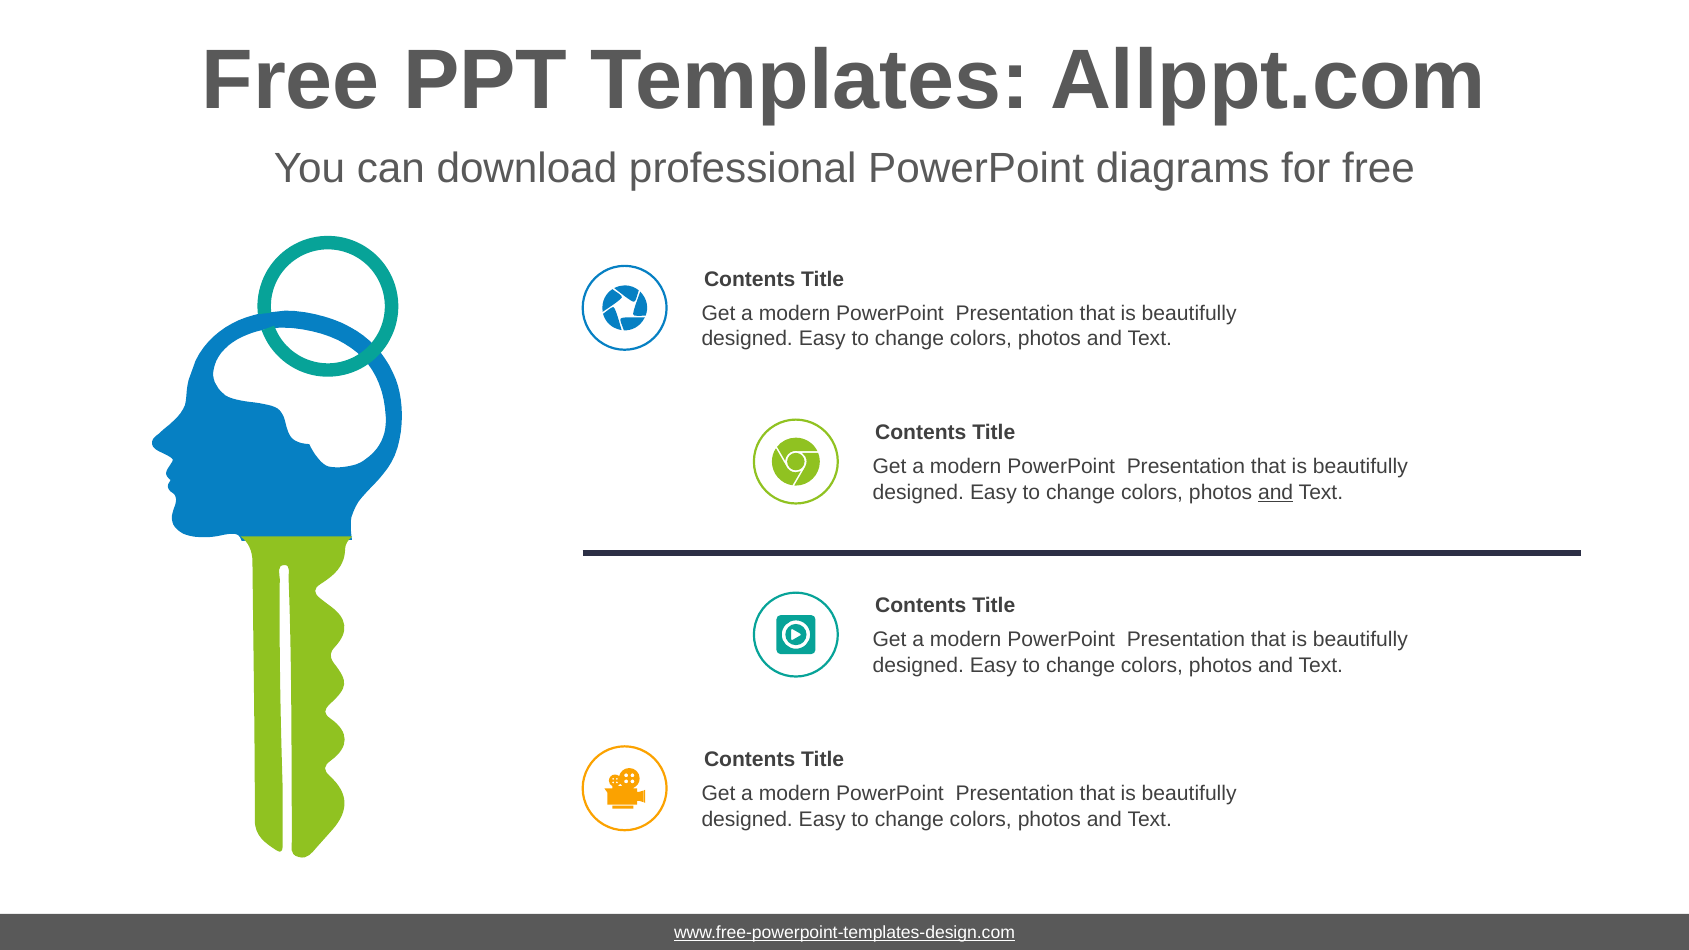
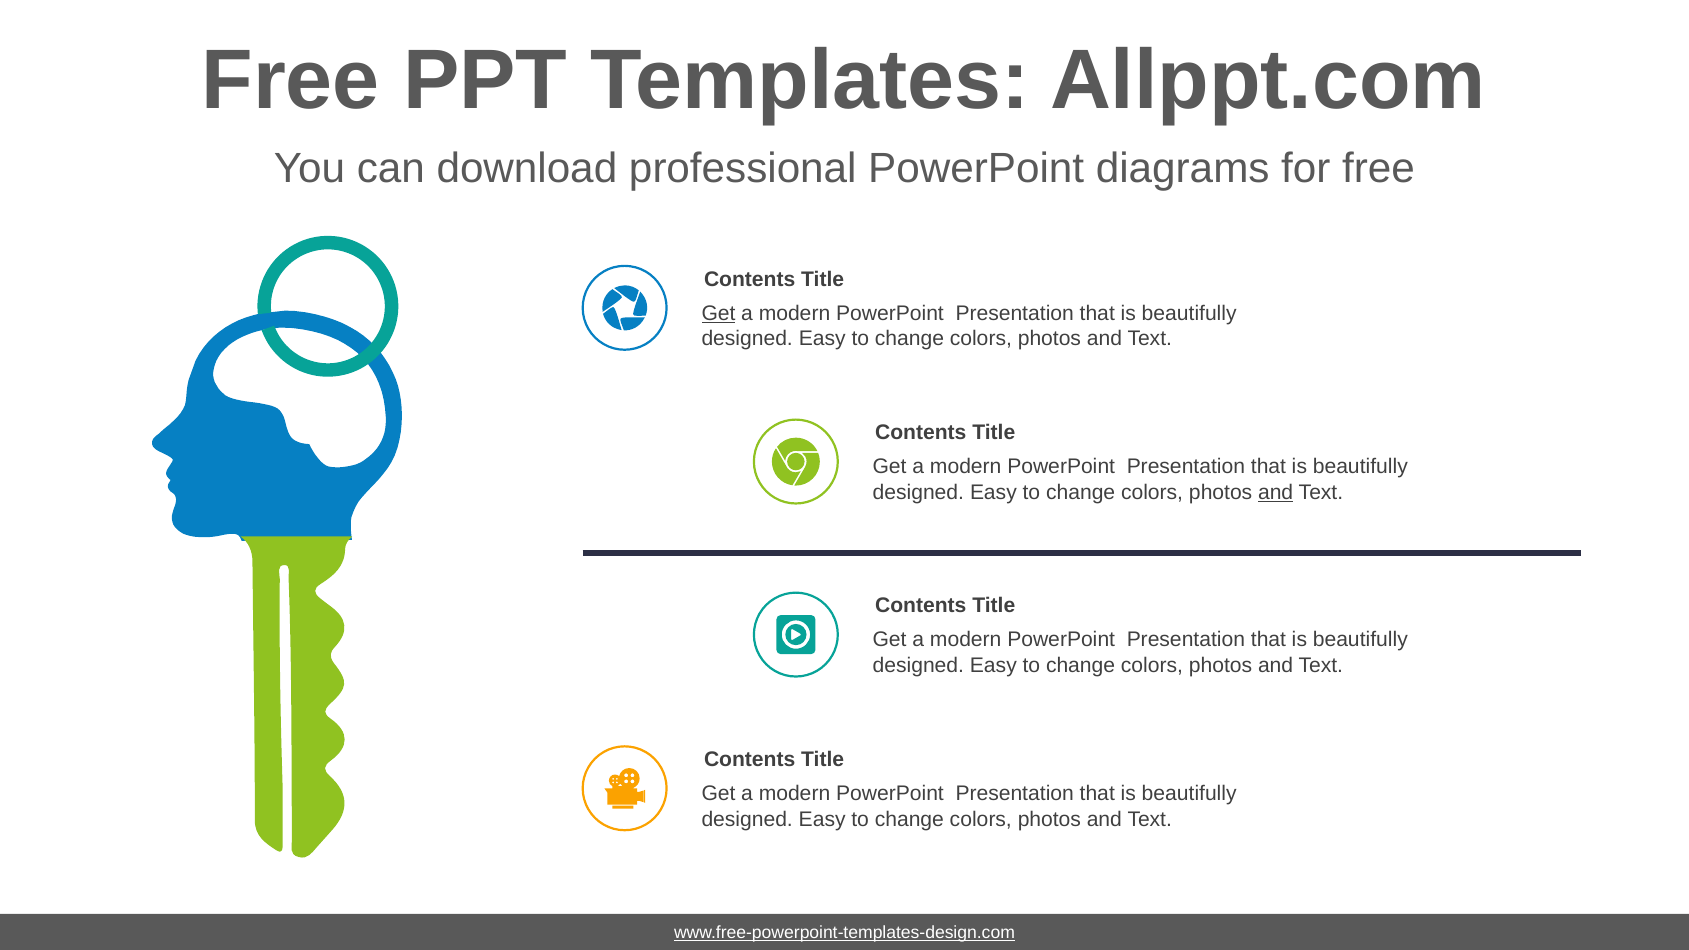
Get at (718, 313) underline: none -> present
